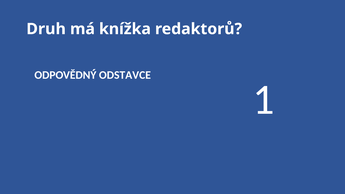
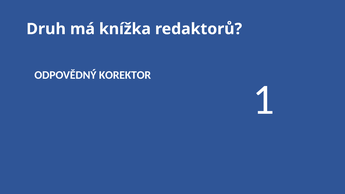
ODSTAVCE: ODSTAVCE -> KOREKTOR
